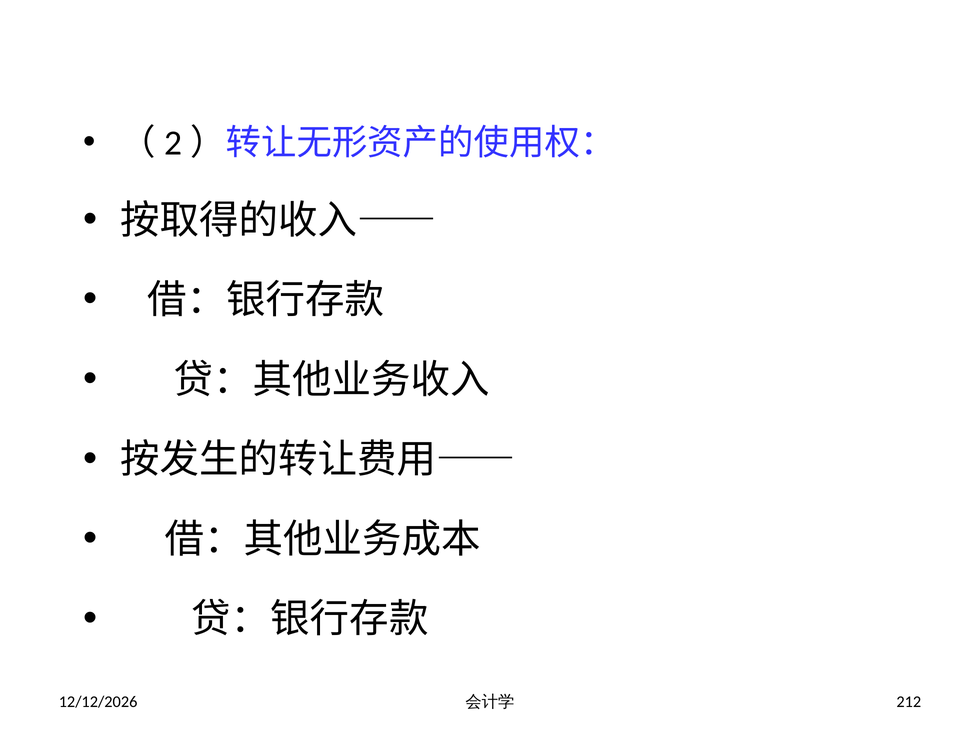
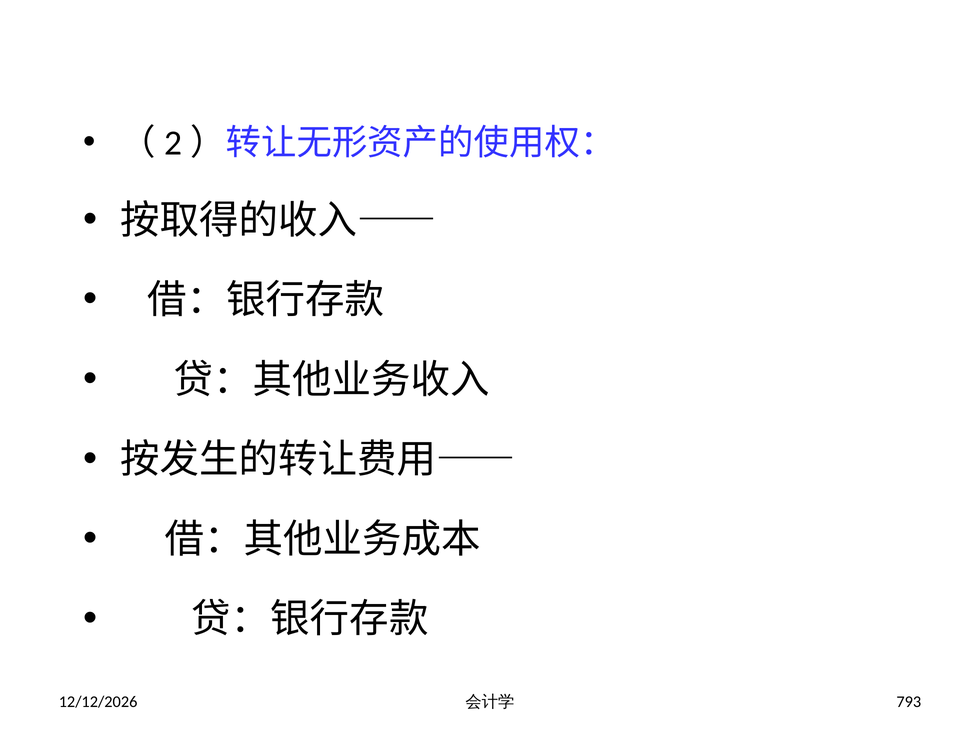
212: 212 -> 793
